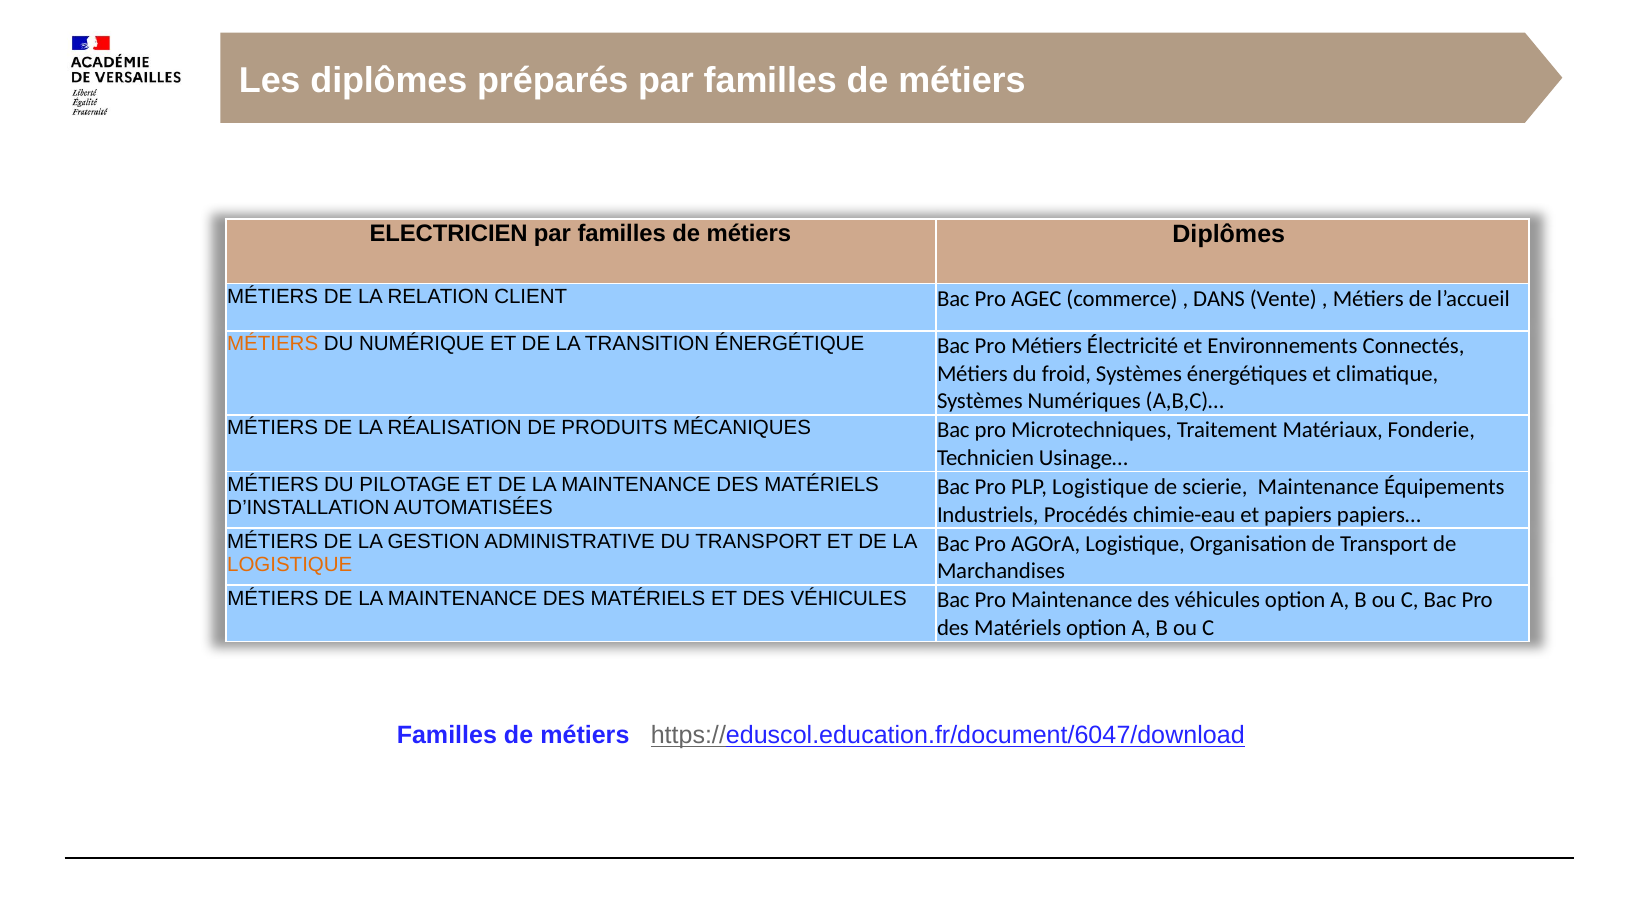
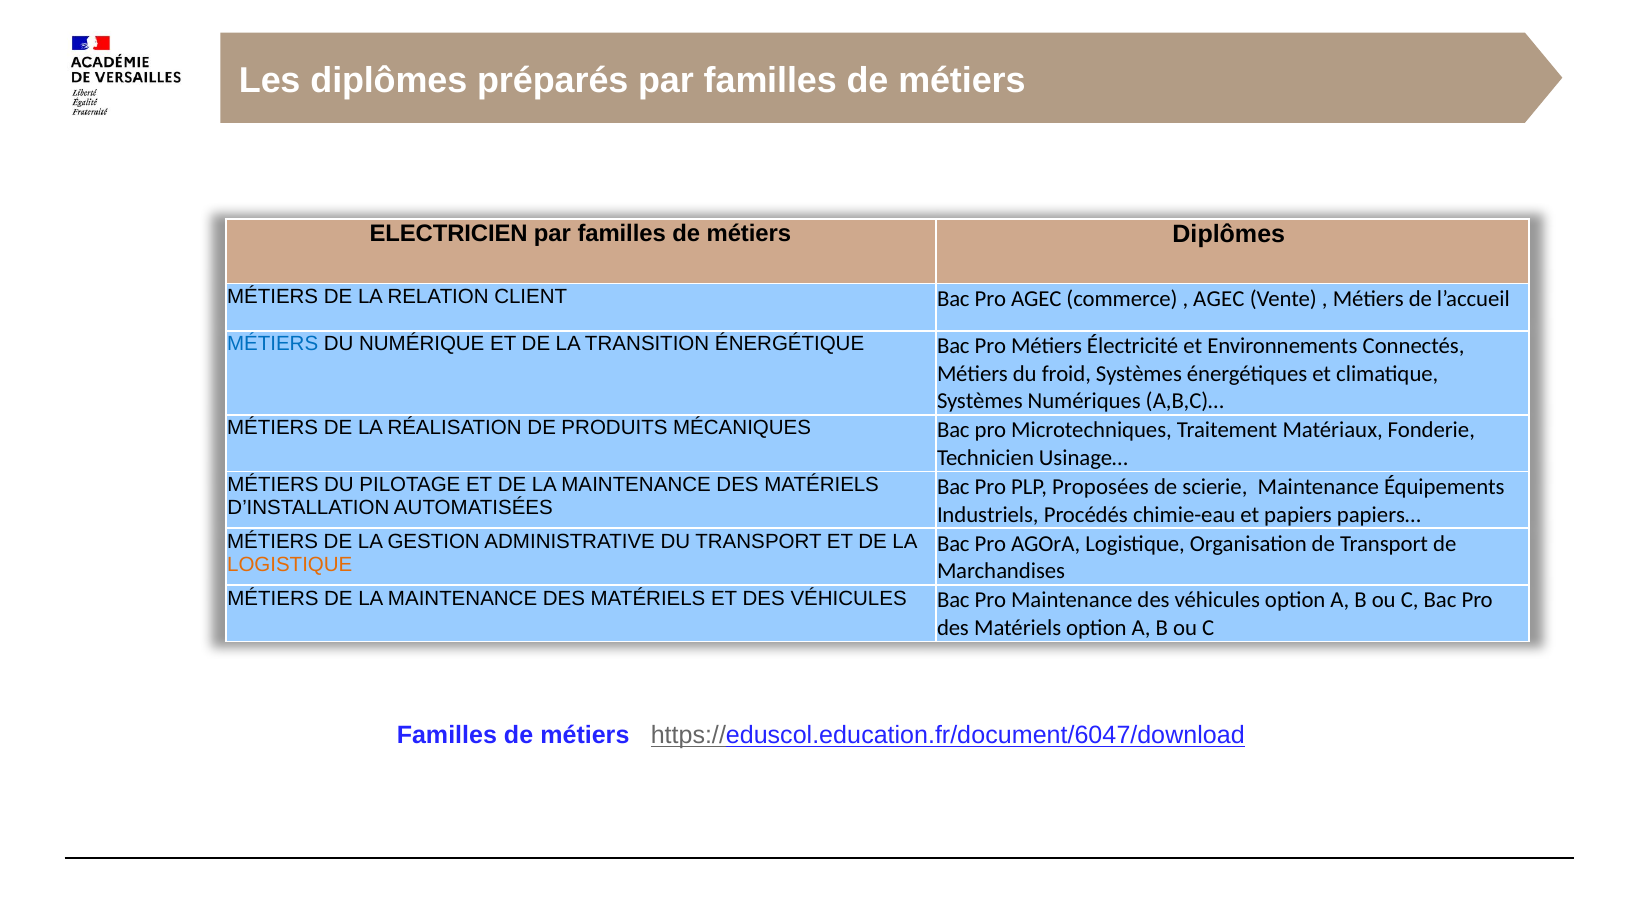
DANS at (1219, 299): DANS -> AGEC
MÉTIERS at (273, 344) colour: orange -> blue
PLP Logistique: Logistique -> Proposées
